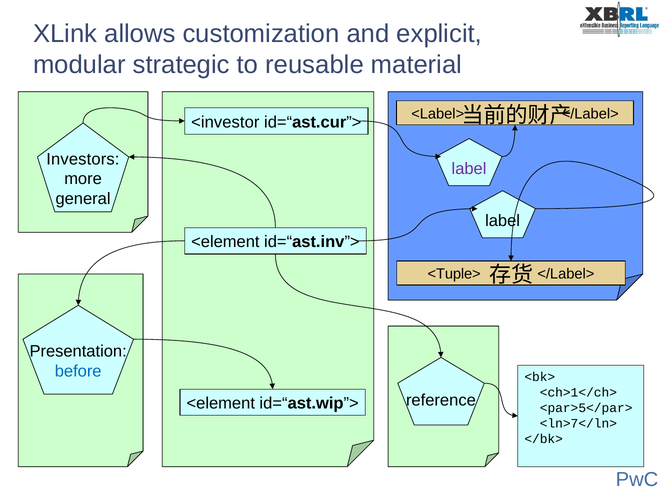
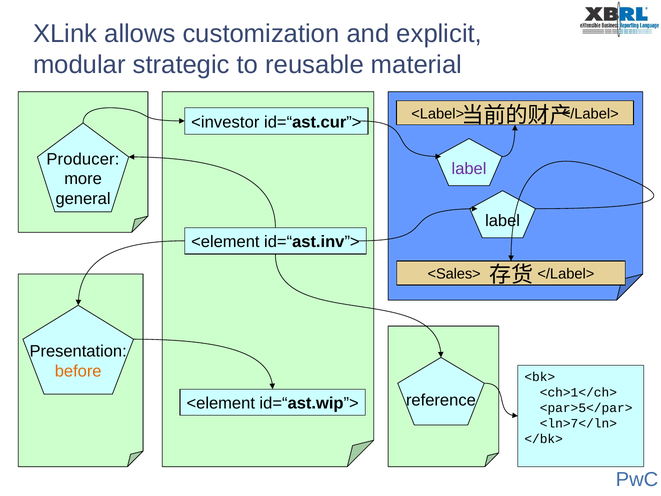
Investors: Investors -> Producer
<Tuple>: <Tuple> -> <Sales>
before colour: blue -> orange
